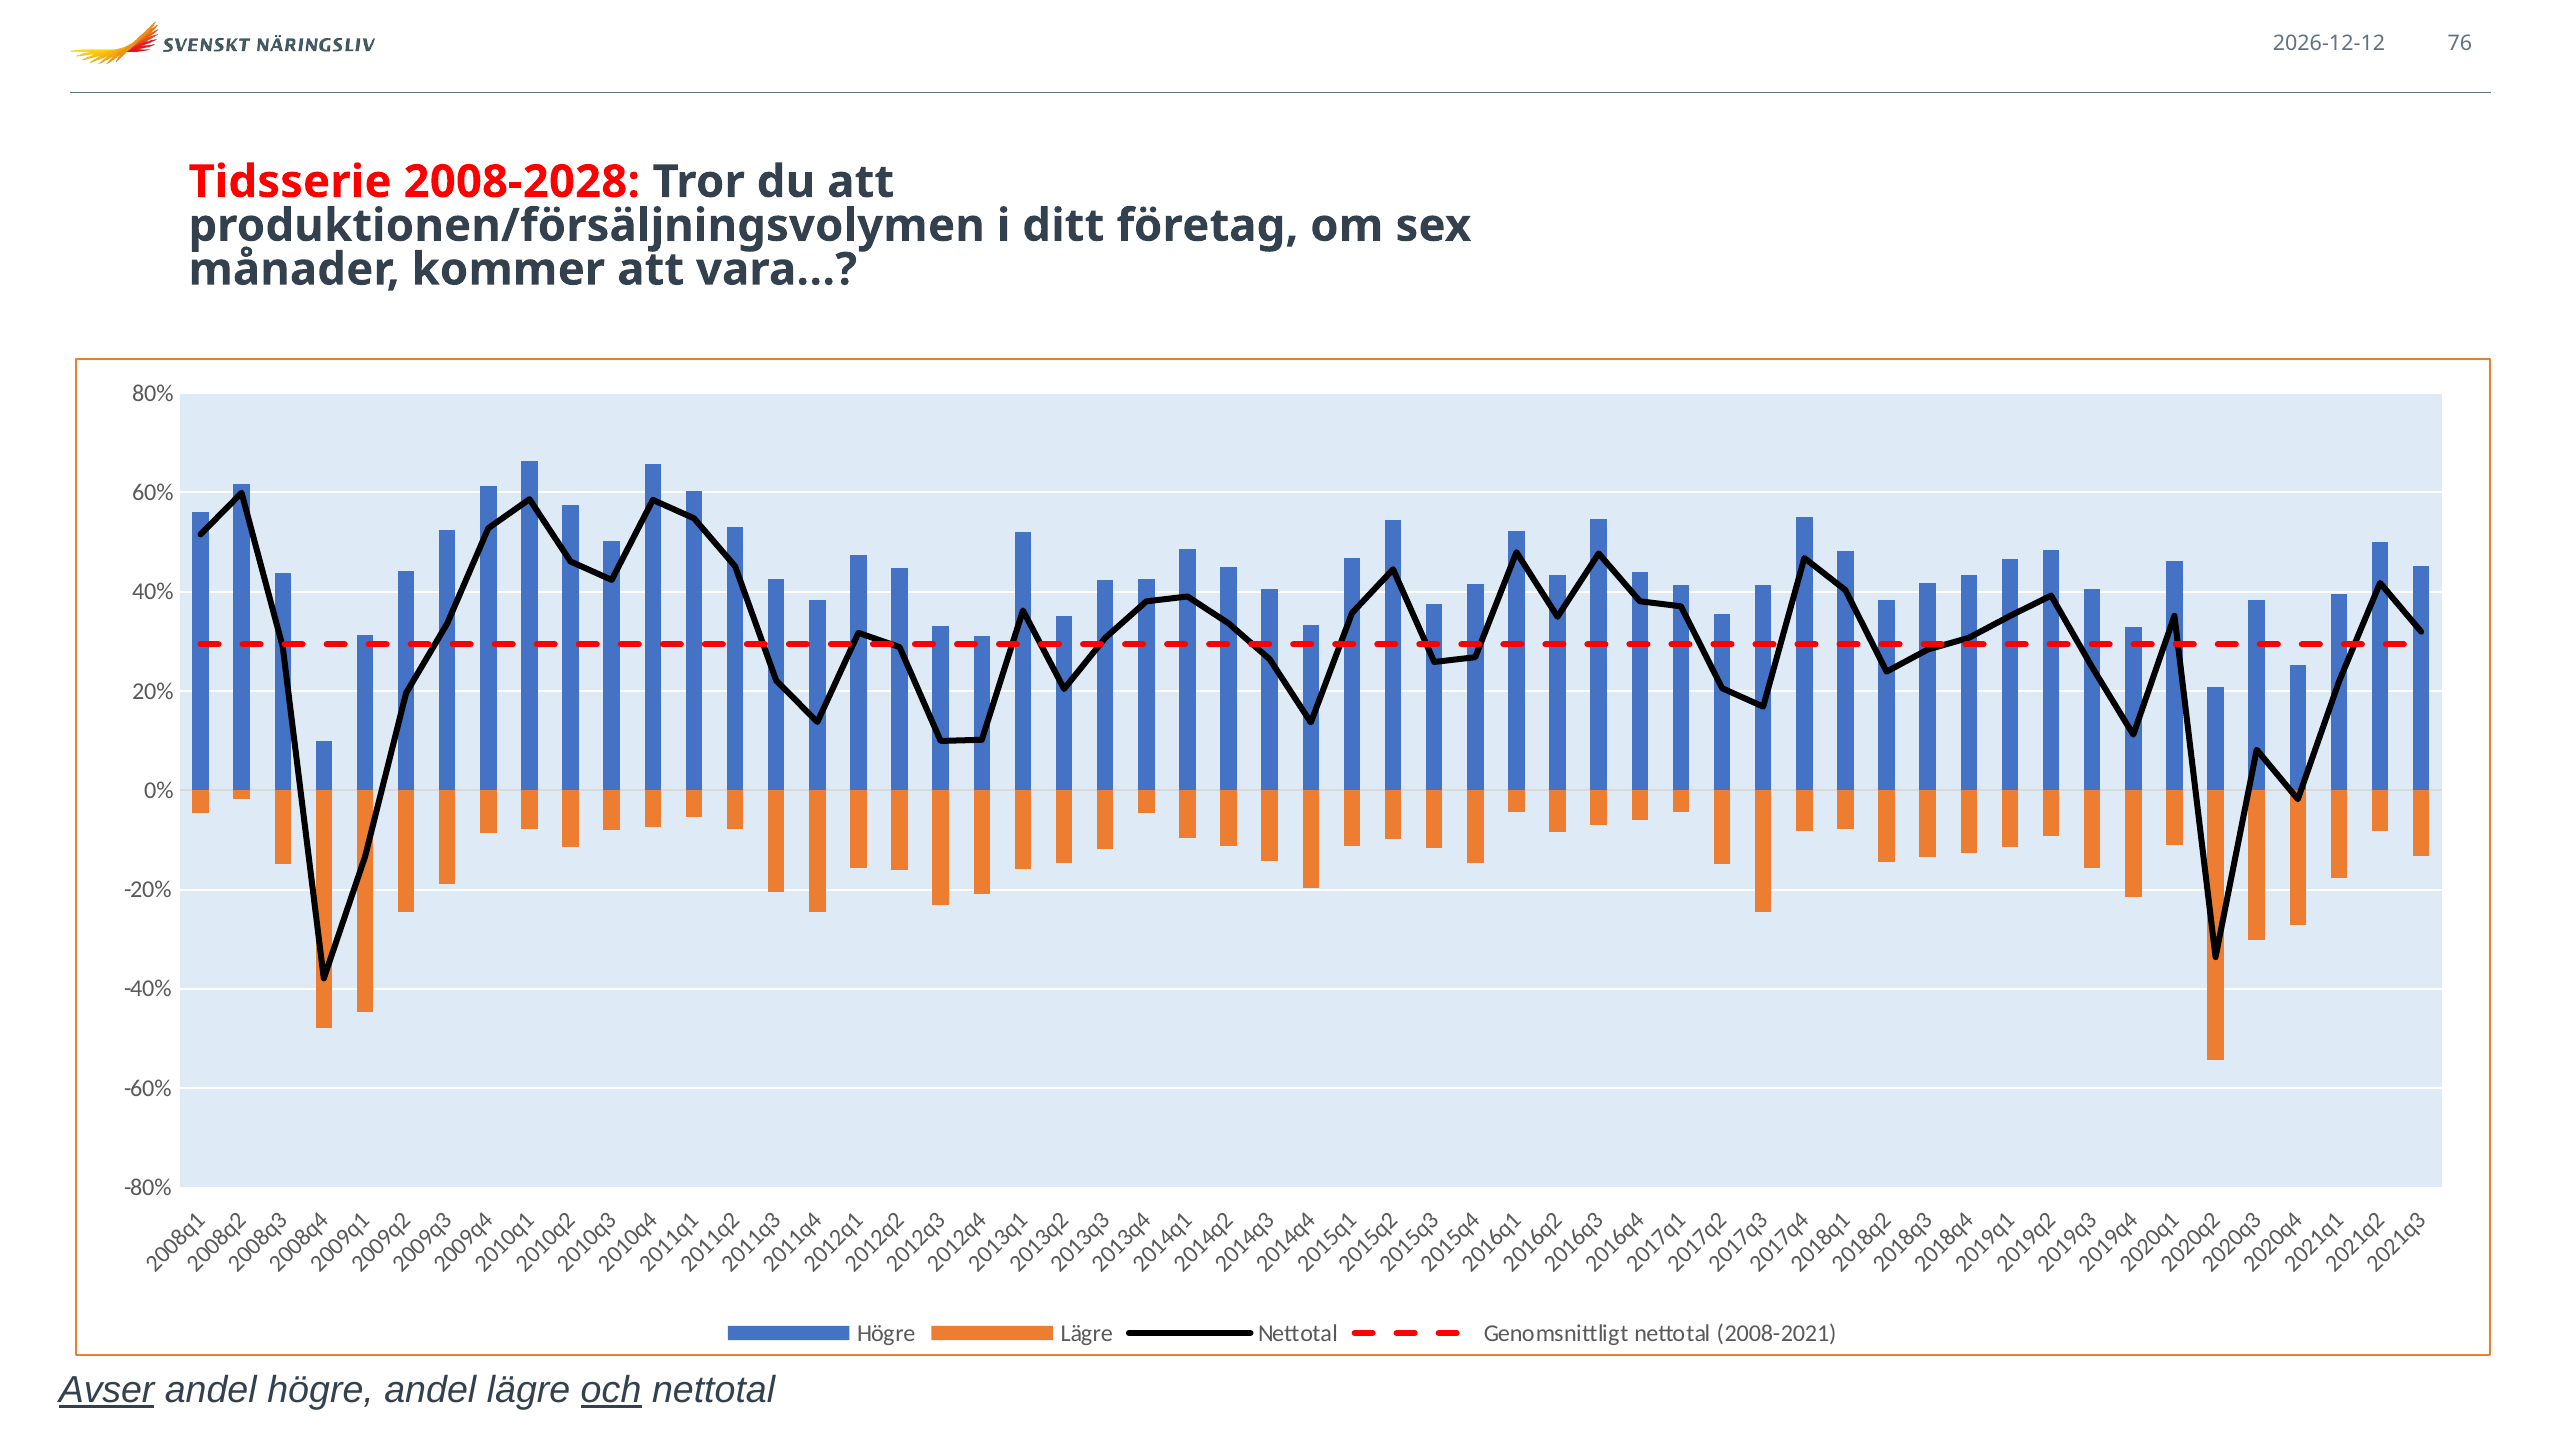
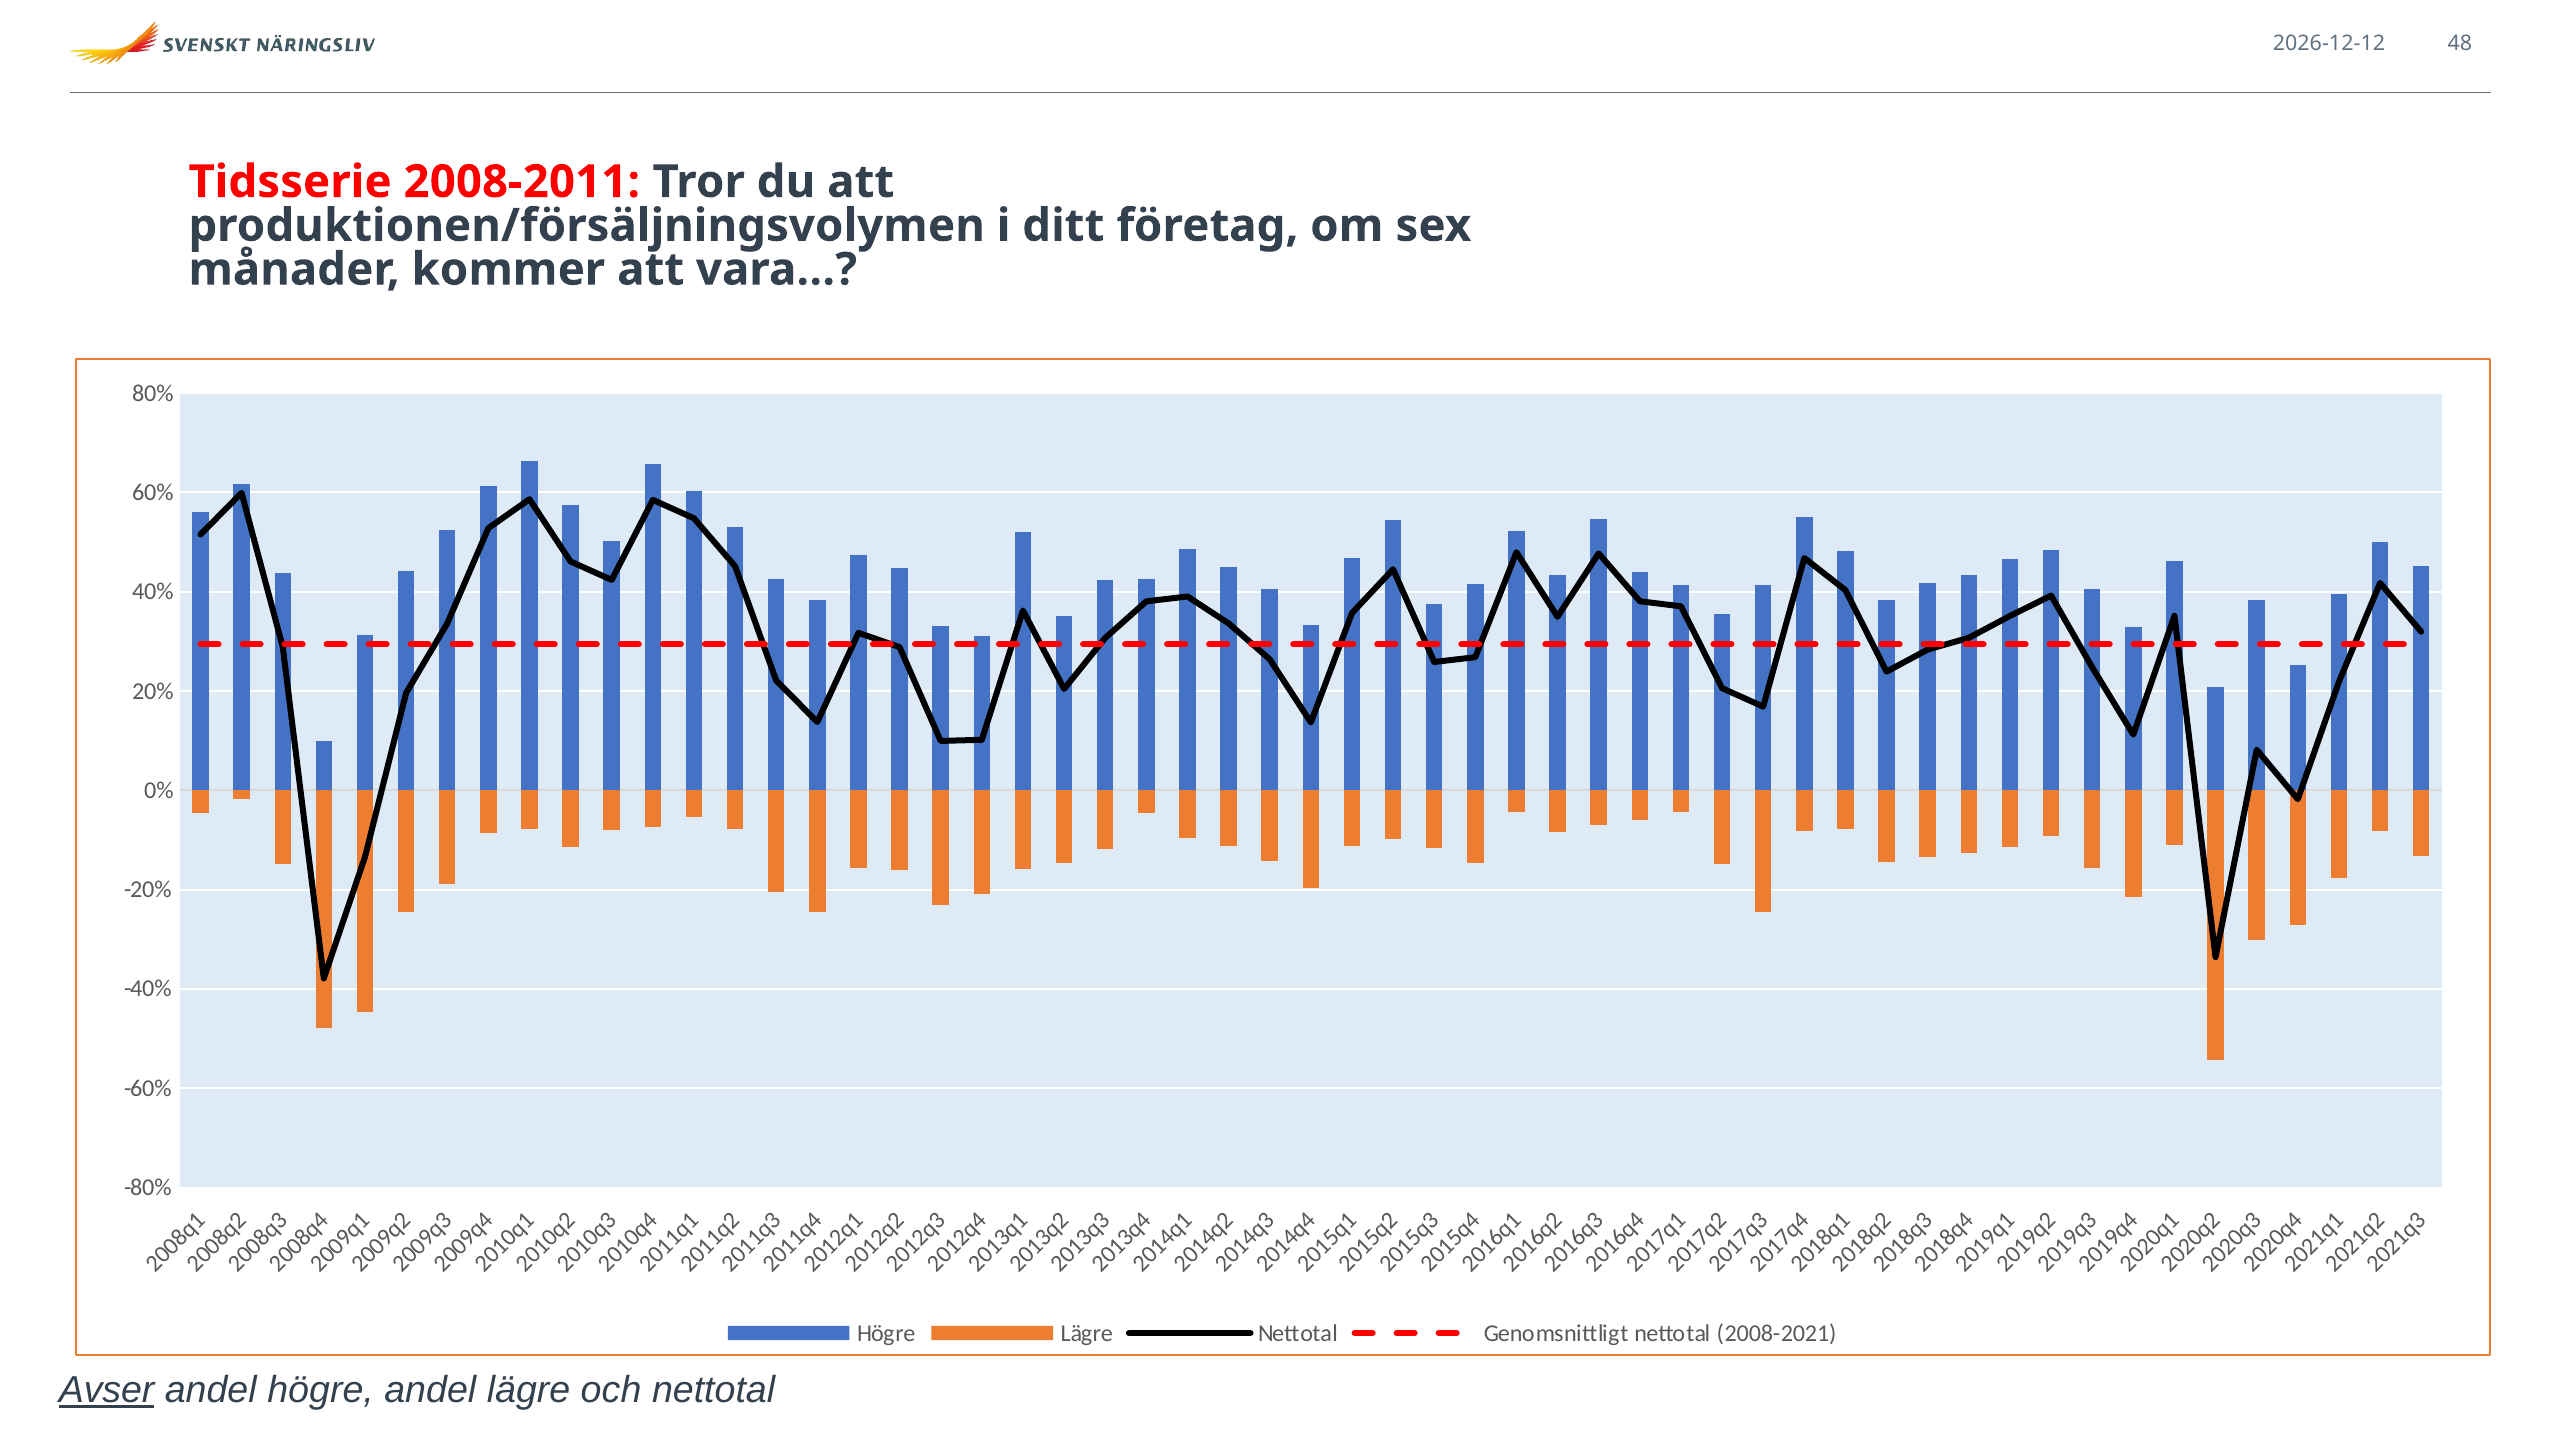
76: 76 -> 48
2008-2028: 2008-2028 -> 2008-2011
och underline: present -> none
